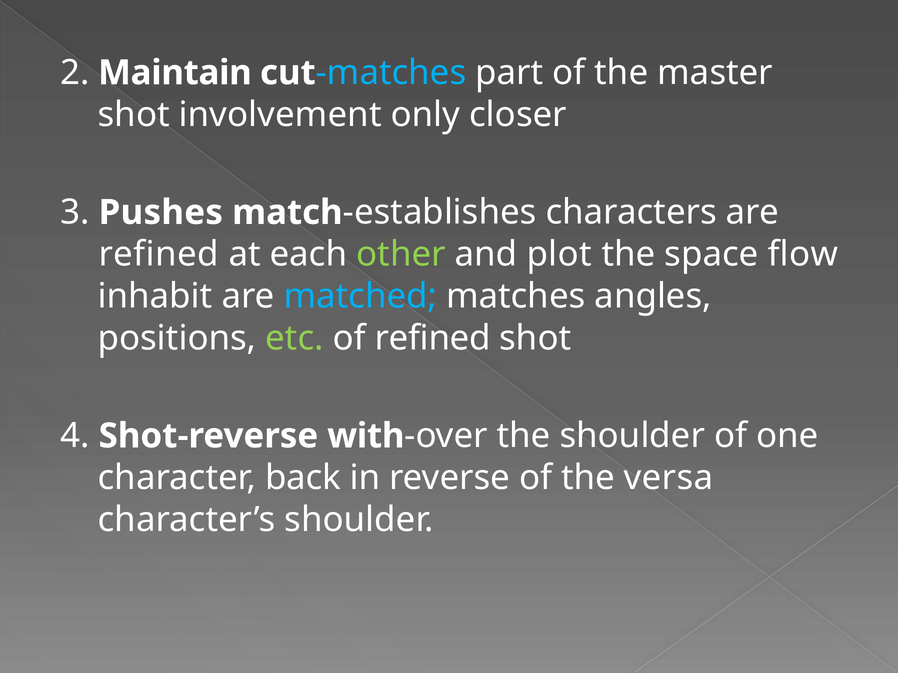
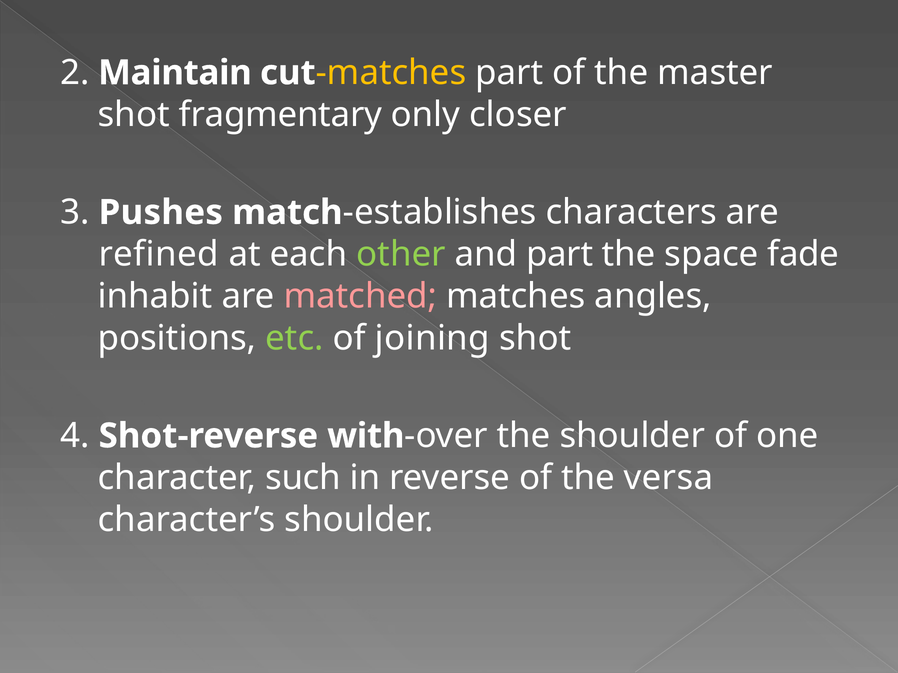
matches at (391, 73) colour: light blue -> yellow
involvement: involvement -> fragmentary
and plot: plot -> part
flow: flow -> fade
matched colour: light blue -> pink
of refined: refined -> joining
back: back -> such
